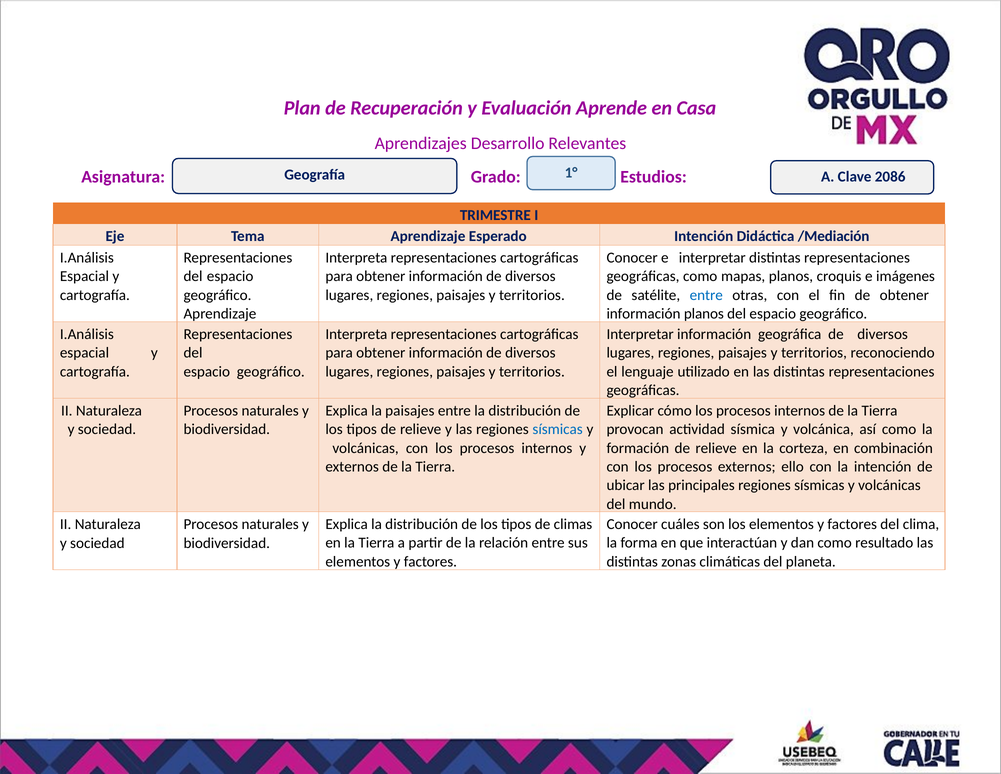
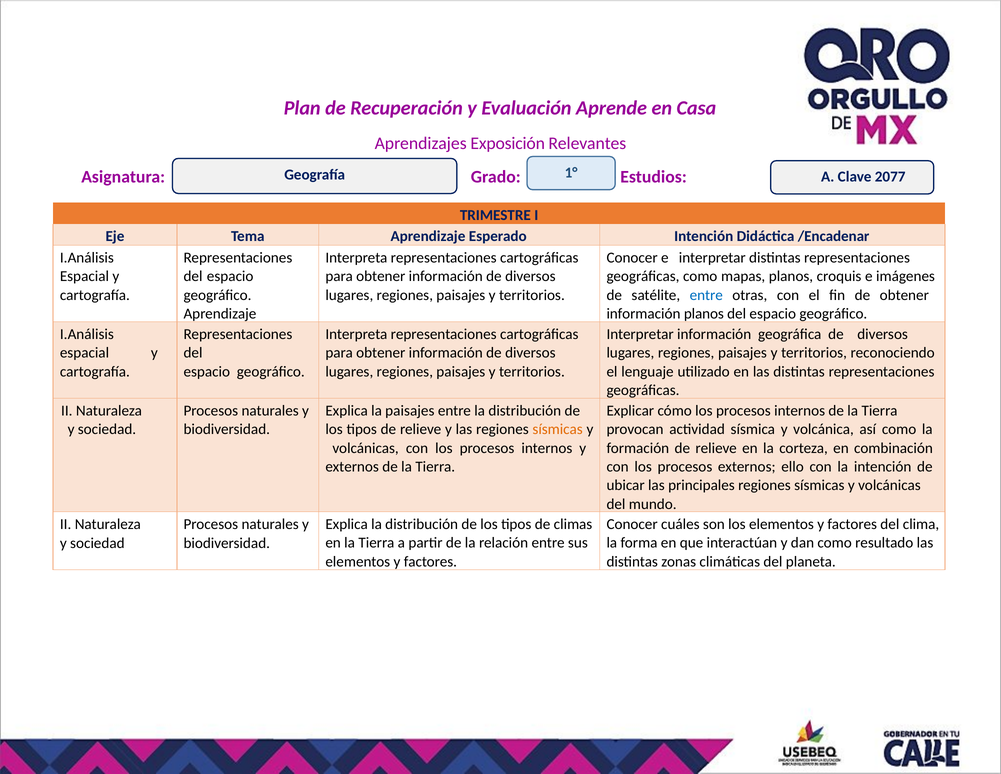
Desarrollo: Desarrollo -> Exposición
2086: 2086 -> 2077
/Mediación: /Mediación -> /Encadenar
sísmicas at (558, 429) colour: blue -> orange
